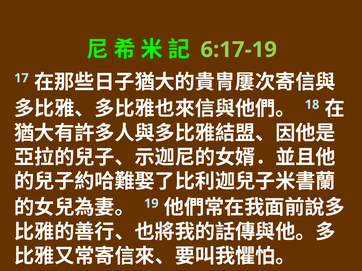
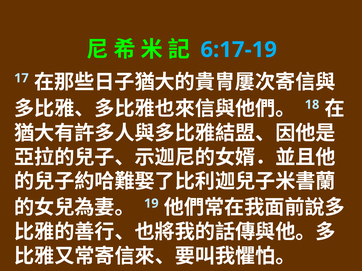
6:17-19 colour: light green -> light blue
